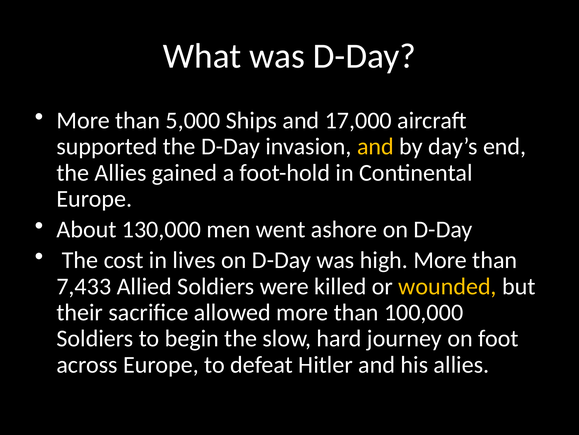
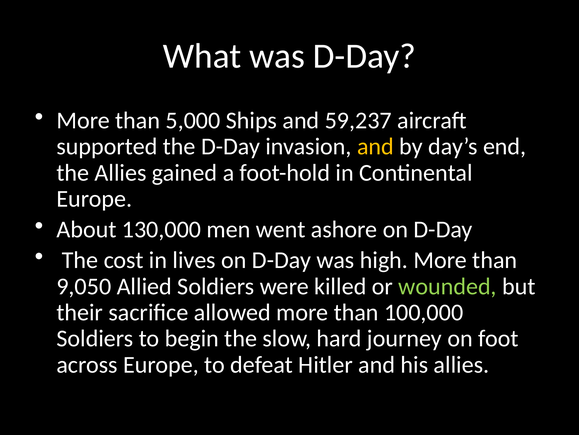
17,000: 17,000 -> 59,237
7,433: 7,433 -> 9,050
wounded colour: yellow -> light green
